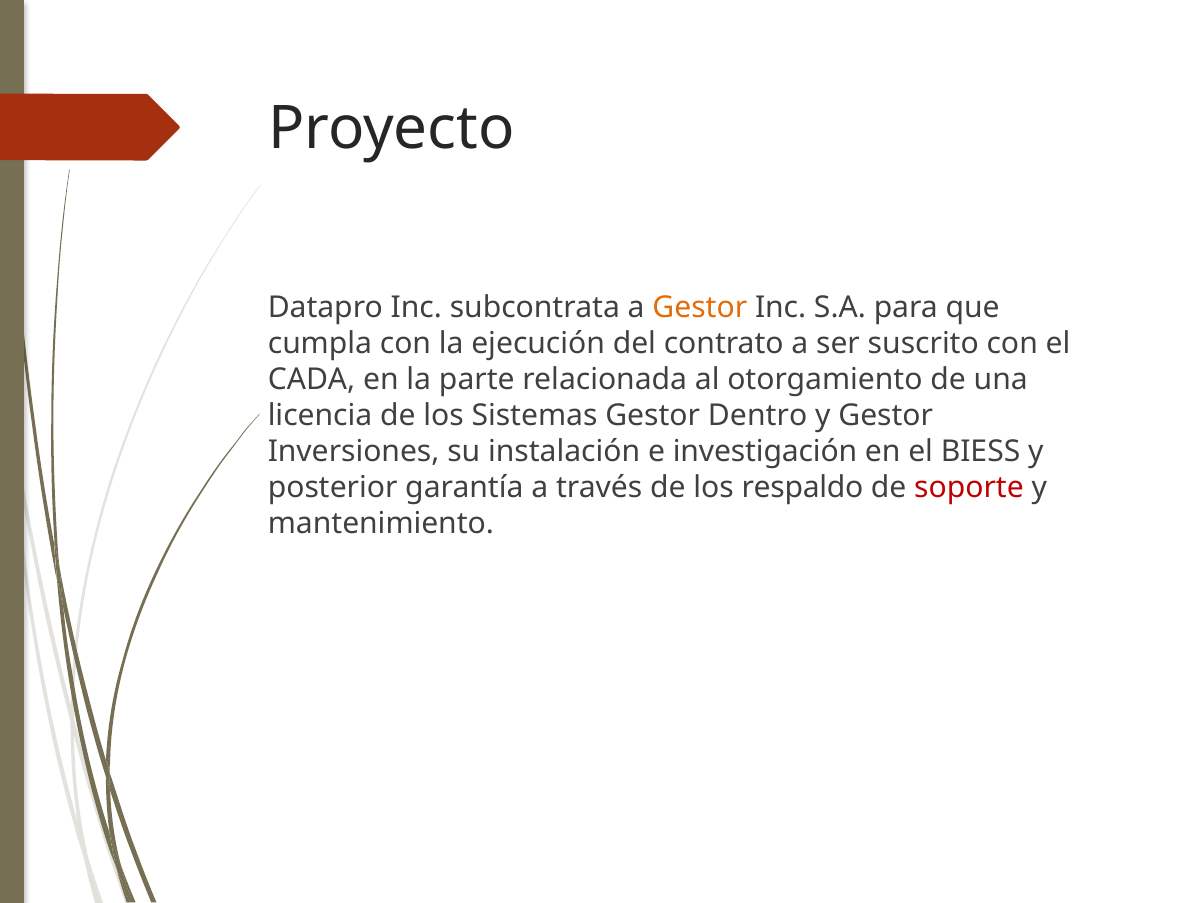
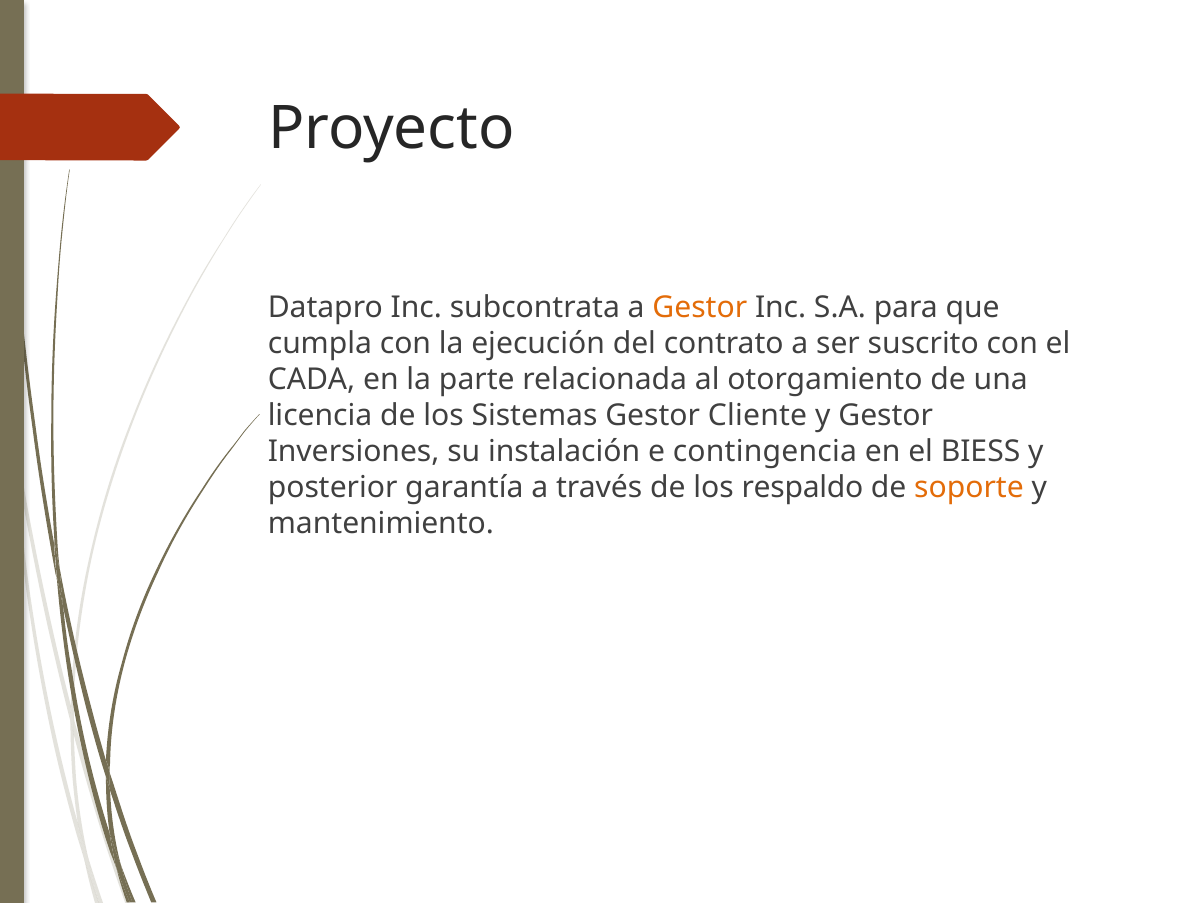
Dentro: Dentro -> Cliente
investigación: investigación -> contingencia
soporte colour: red -> orange
